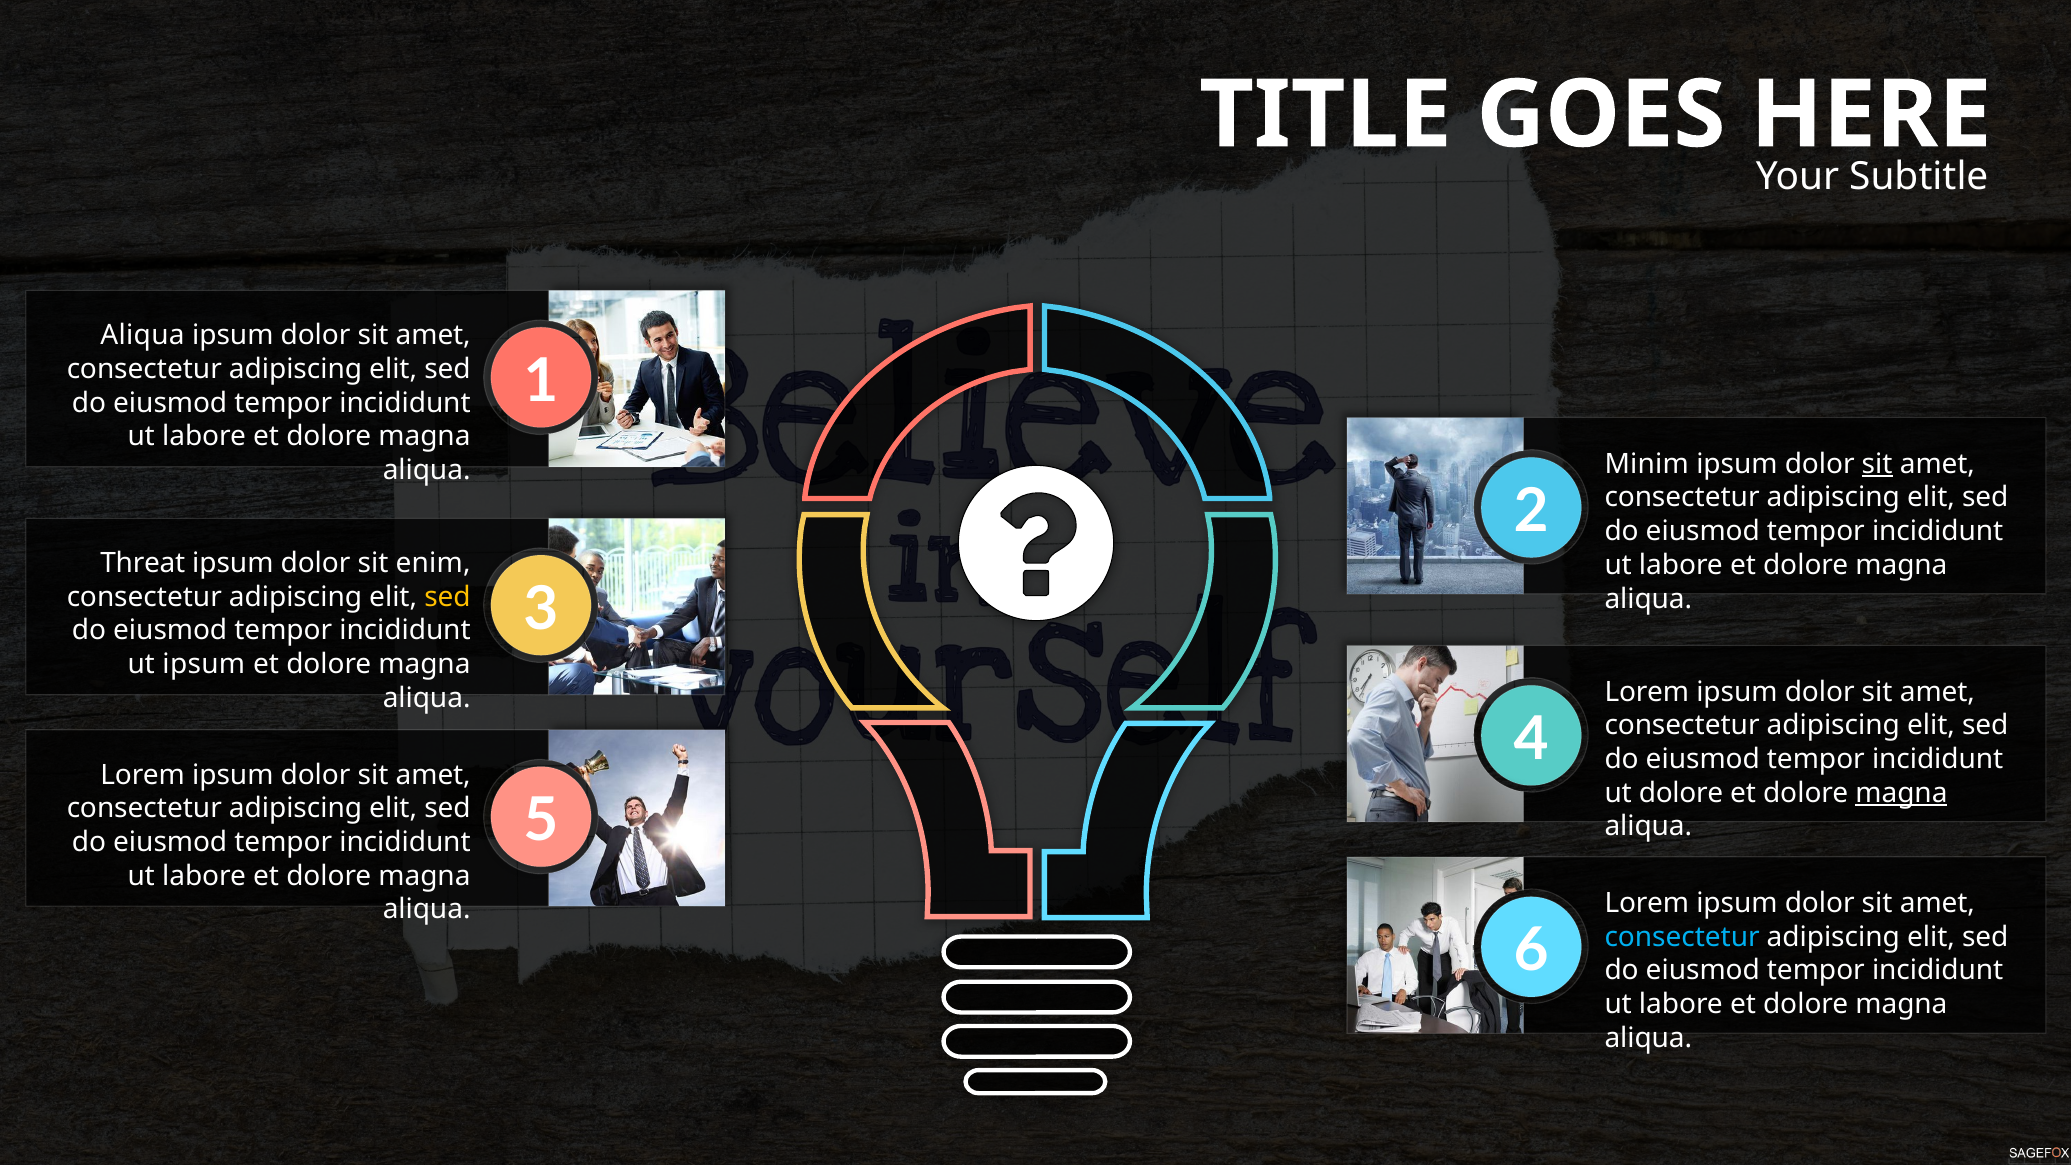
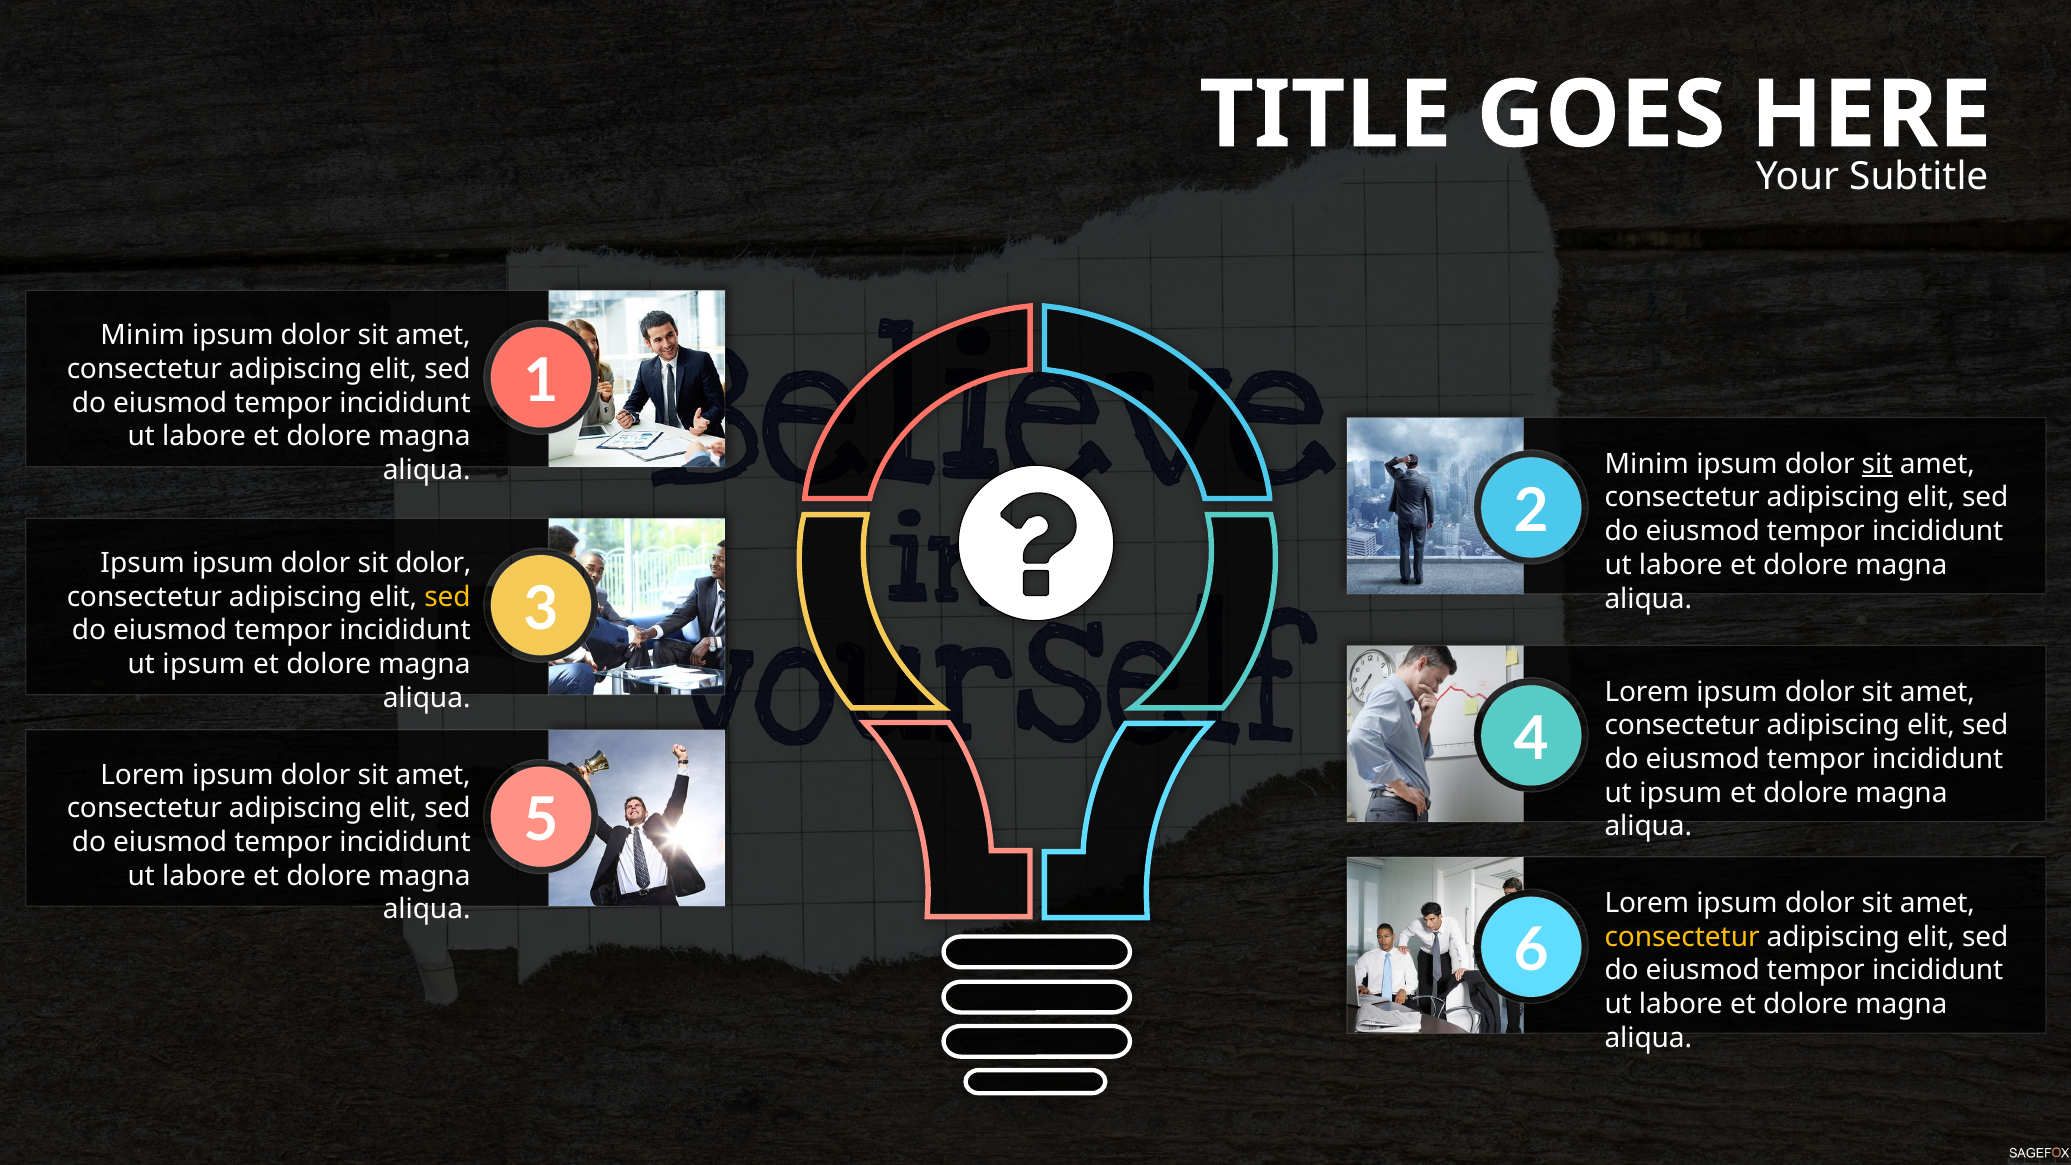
Aliqua at (143, 335): Aliqua -> Minim
Threat at (143, 563): Threat -> Ipsum
sit enim: enim -> dolor
dolore at (1681, 793): dolore -> ipsum
magna at (1901, 793) underline: present -> none
consectetur at (1682, 937) colour: light blue -> yellow
